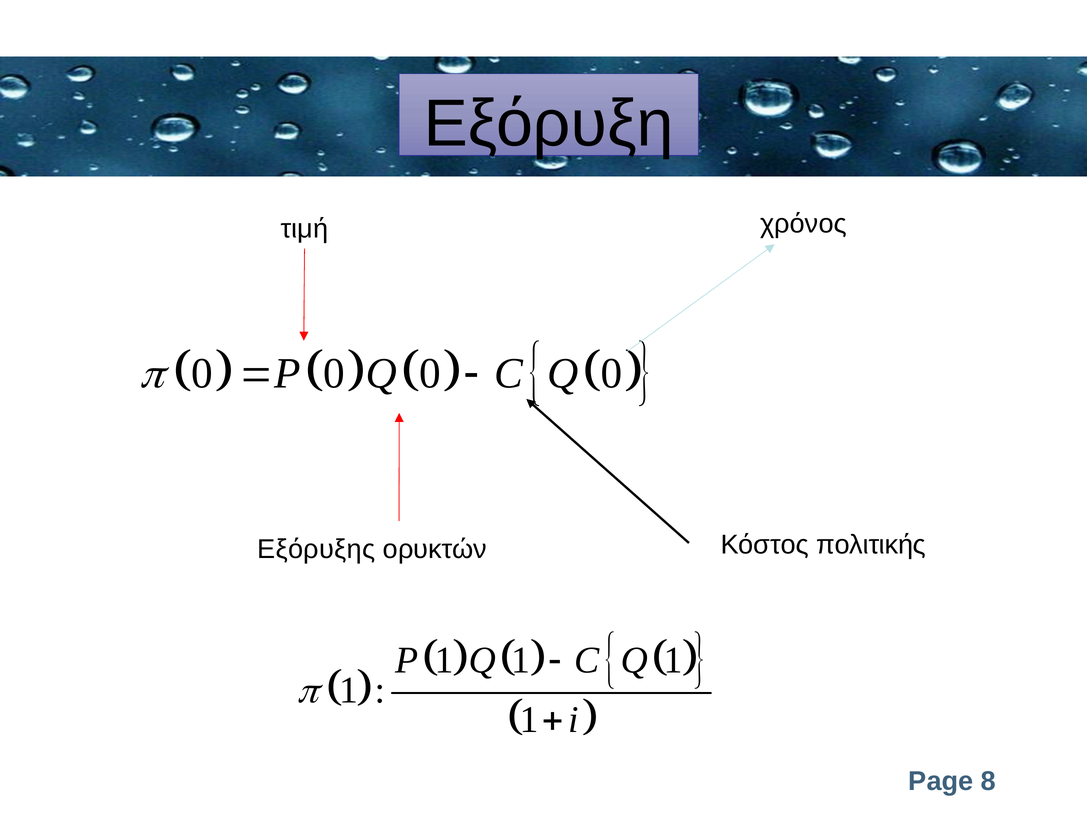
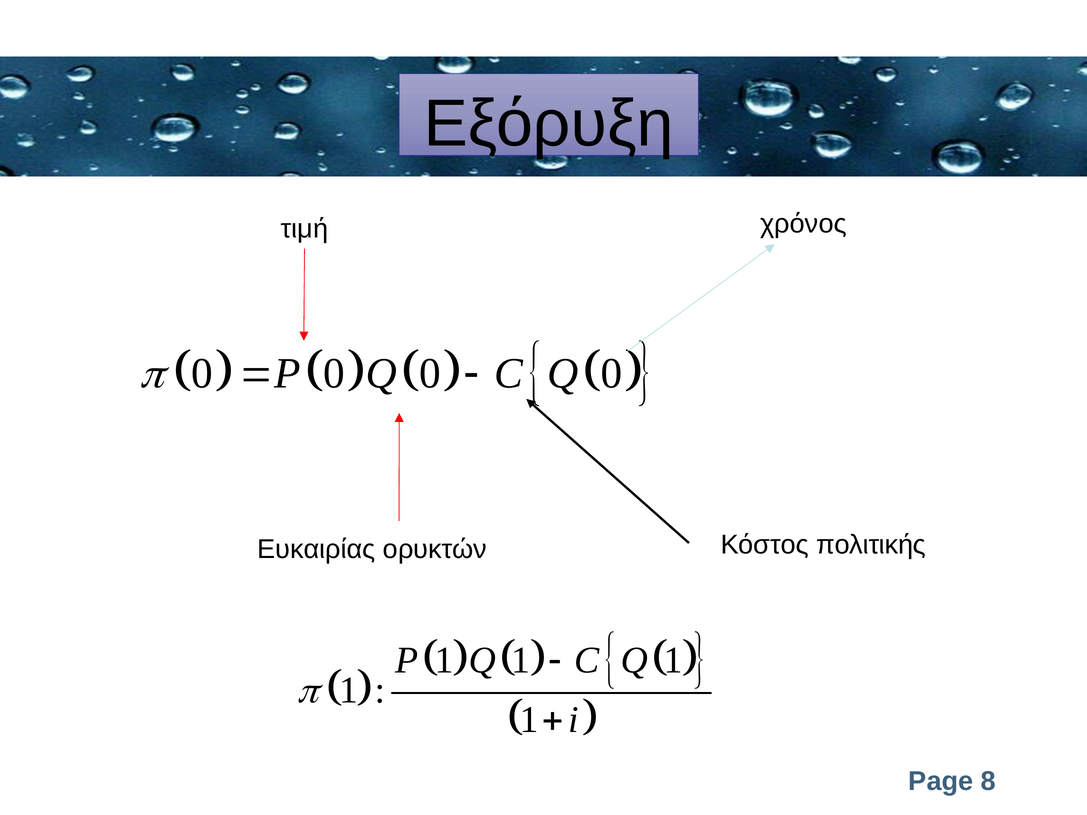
Εξόρυξης: Εξόρυξης -> Ευκαιρίας
